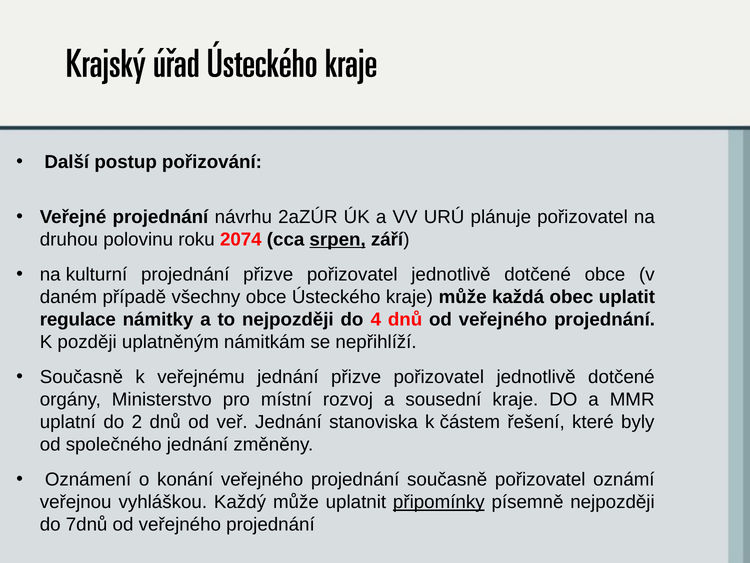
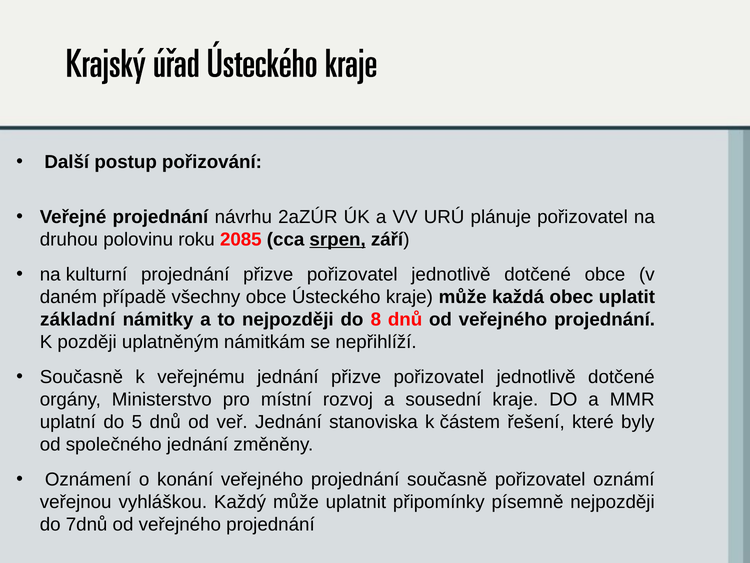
2074: 2074 -> 2085
regulace: regulace -> základní
4: 4 -> 8
2: 2 -> 5
připomínky underline: present -> none
